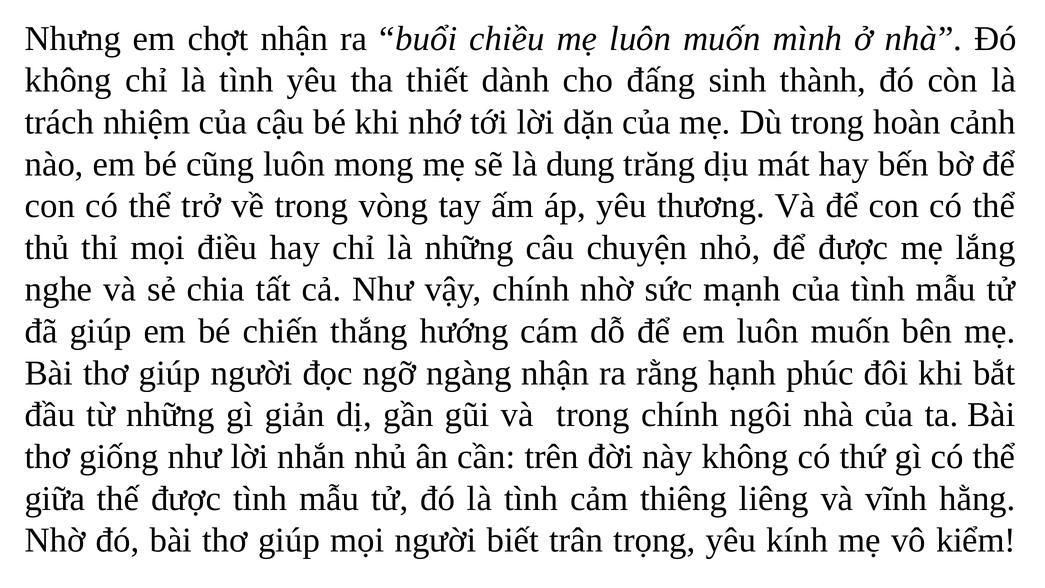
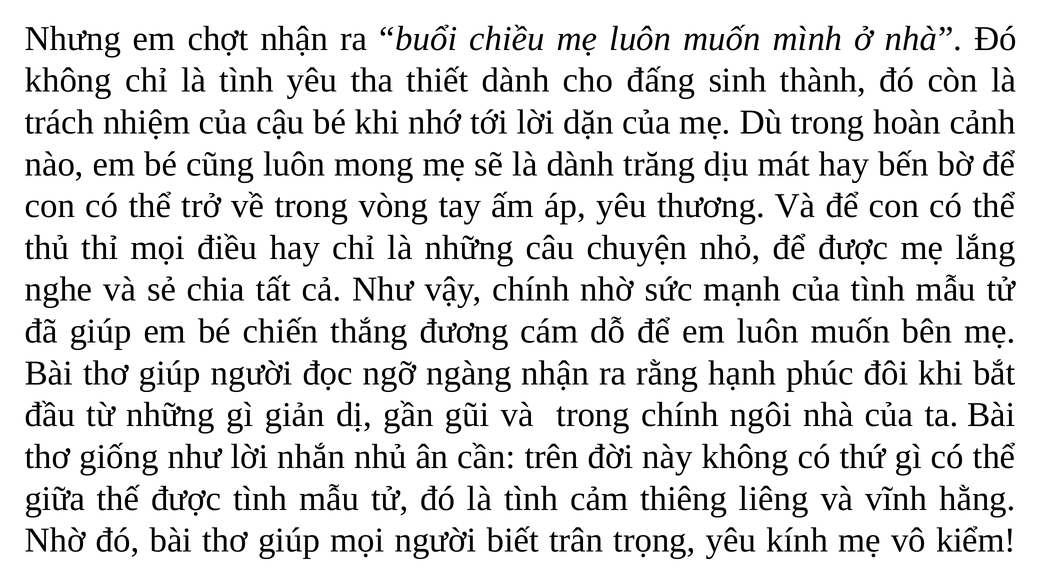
là dung: dung -> dành
hướng: hướng -> đương
